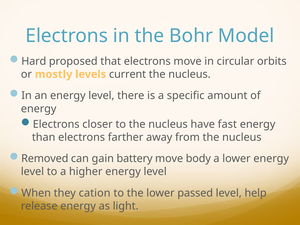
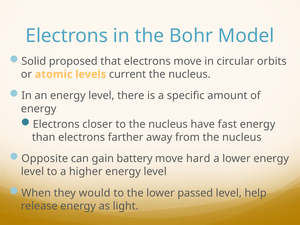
Hard: Hard -> Solid
mostly: mostly -> atomic
Removed: Removed -> Opposite
body: body -> hard
cation: cation -> would
